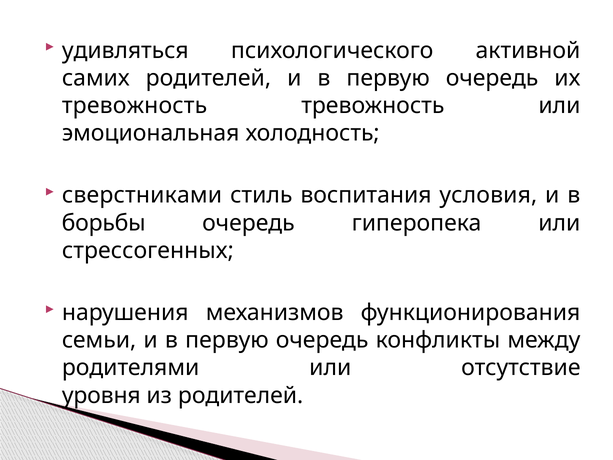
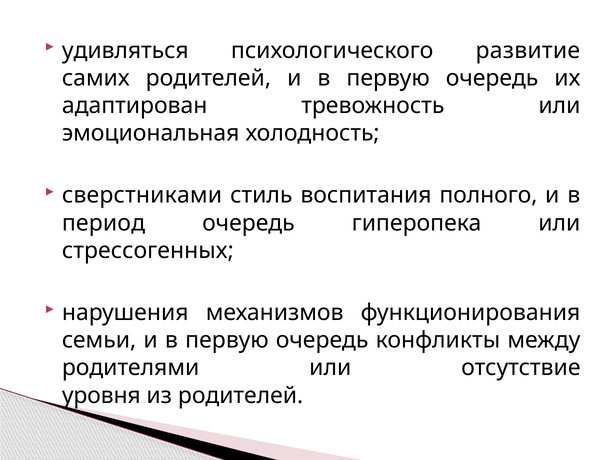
активной: активной -> развитие
тревожность at (135, 106): тревожность -> адаптирован
условия: условия -> полного
борьбы: борьбы -> период
